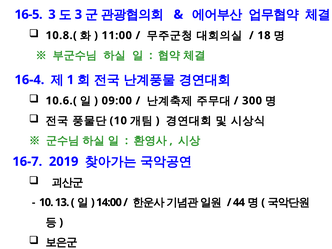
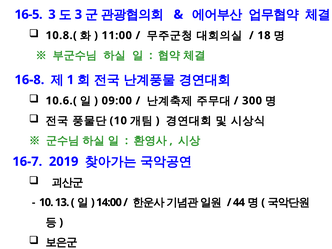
16-4: 16-4 -> 16-8
